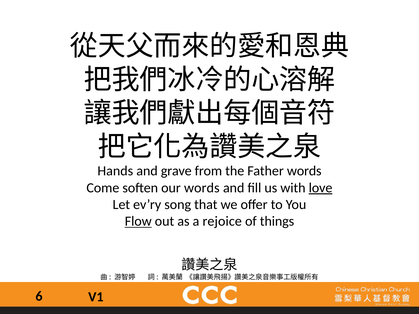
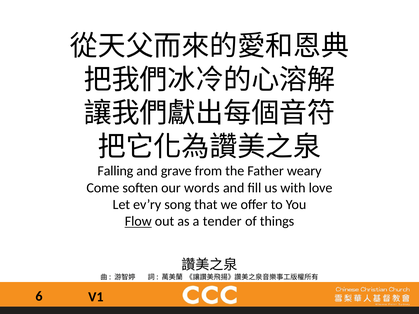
Hands: Hands -> Falling
Father words: words -> weary
love underline: present -> none
rejoice: rejoice -> tender
